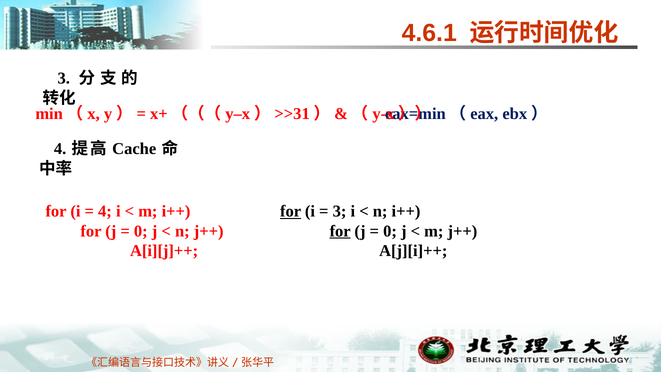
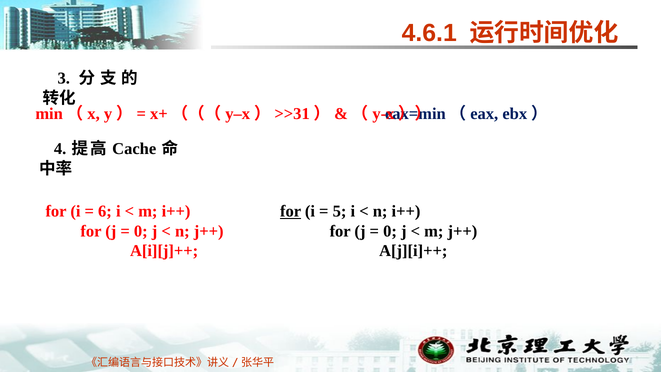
4 at (105, 211): 4 -> 6
3 at (340, 211): 3 -> 5
for at (340, 231) underline: present -> none
